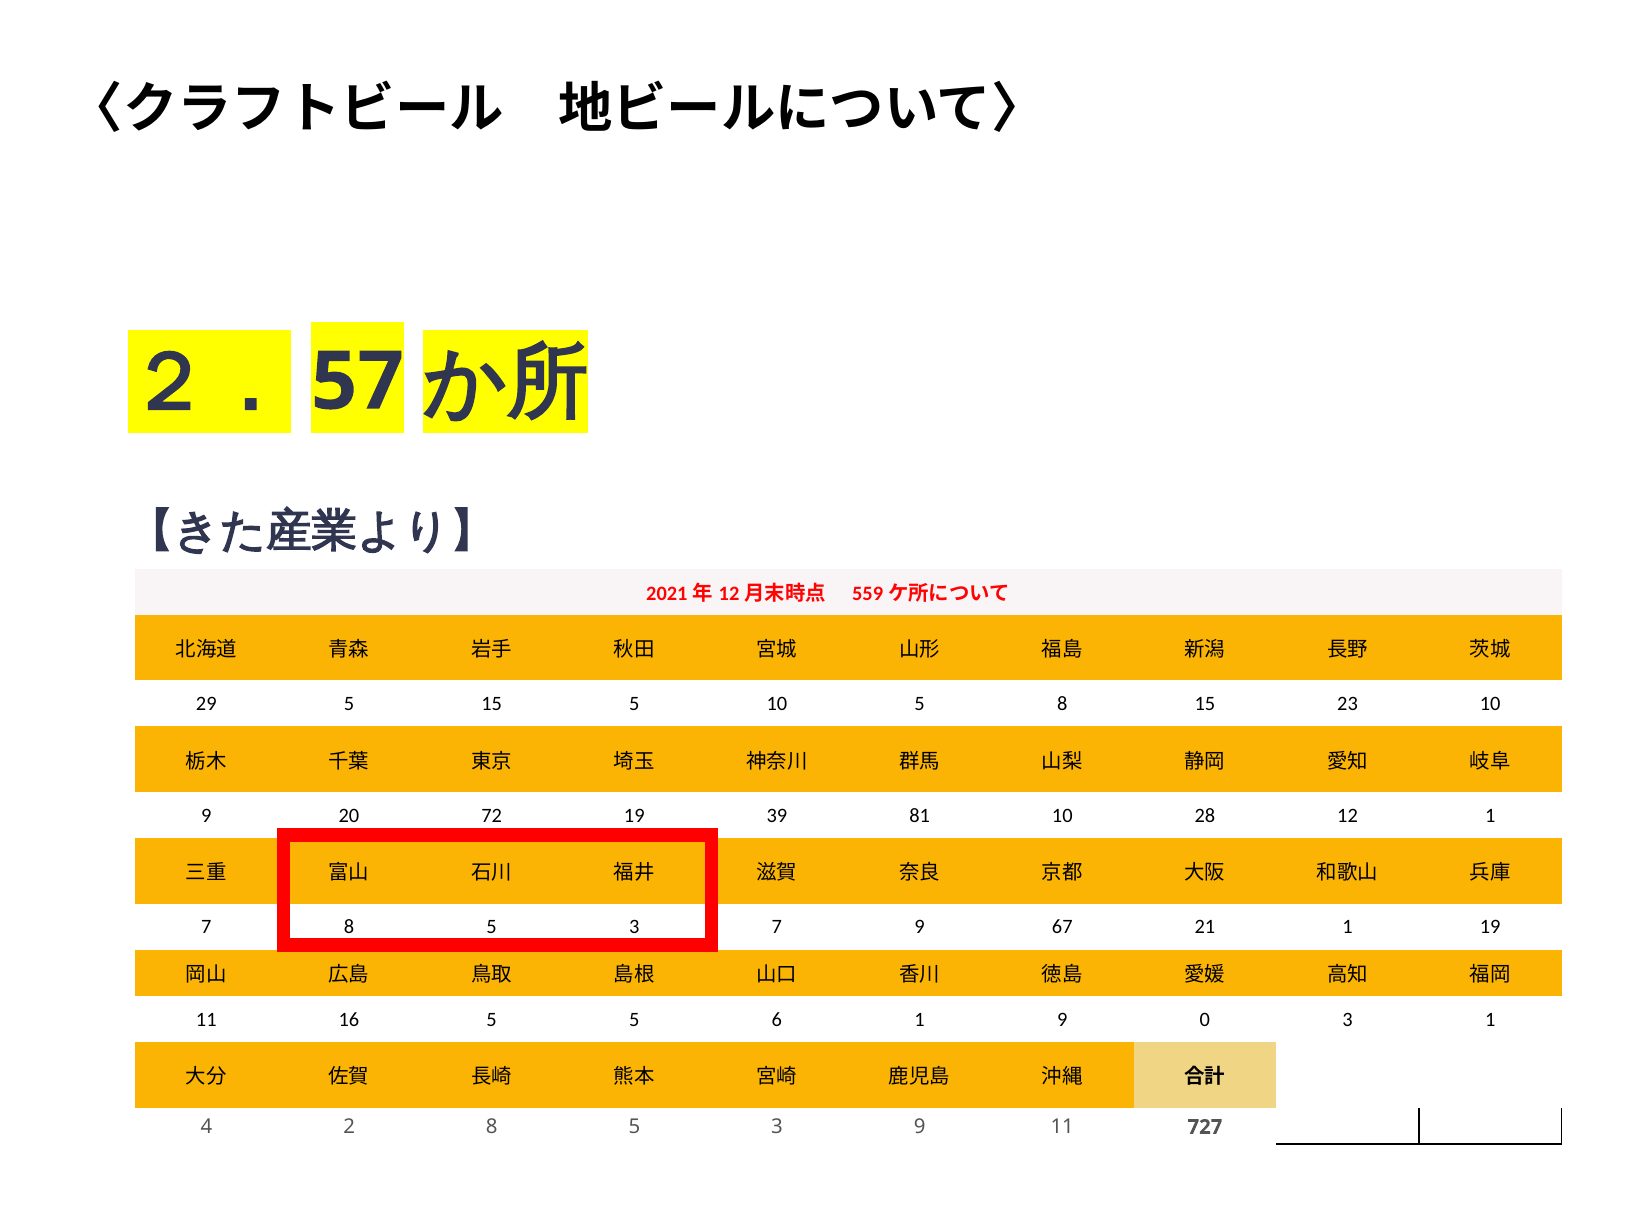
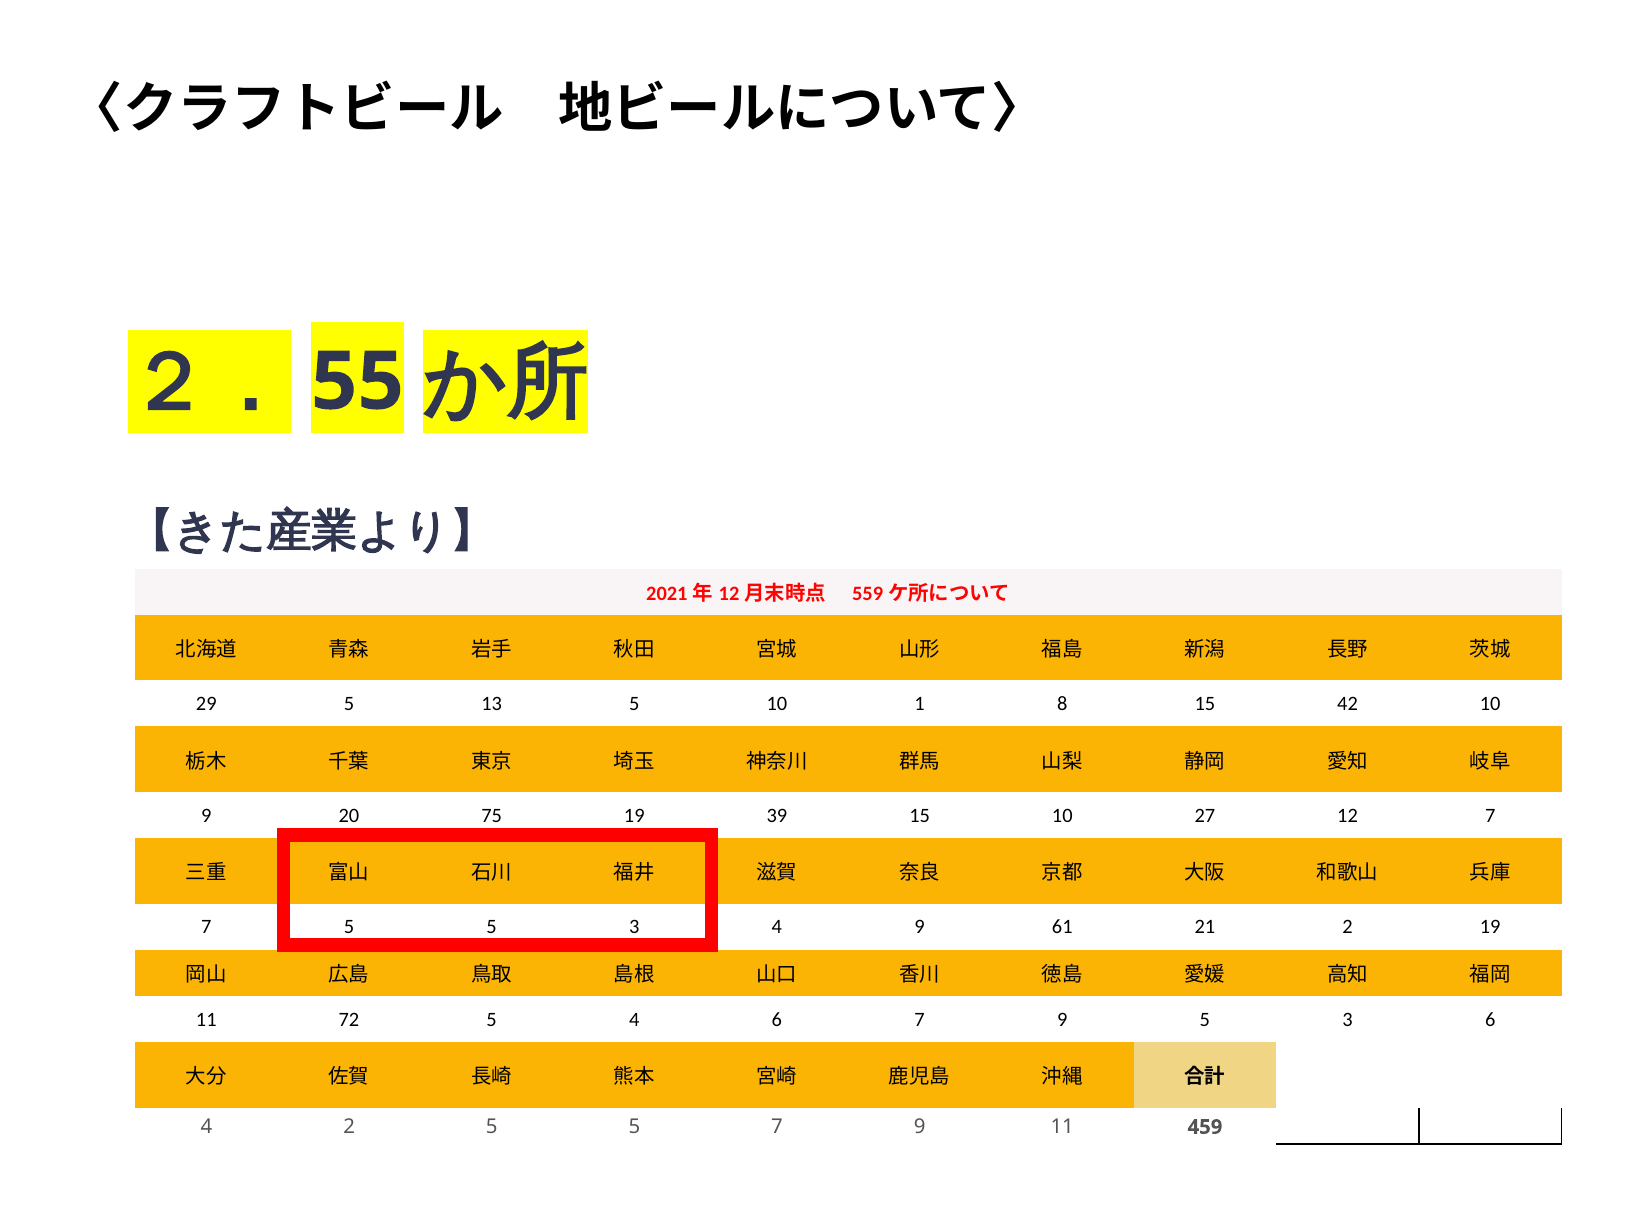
57: 57 -> 55
5 15: 15 -> 13
10 5: 5 -> 1
23: 23 -> 42
72: 72 -> 75
39 81: 81 -> 15
28: 28 -> 27
12 1: 1 -> 7
7 8: 8 -> 5
3 7: 7 -> 4
67: 67 -> 61
21 1: 1 -> 2
16: 16 -> 72
5 5: 5 -> 4
6 1: 1 -> 7
9 0: 0 -> 5
3 1: 1 -> 6
2 8: 8 -> 5
3 at (777, 1128): 3 -> 7
727: 727 -> 459
